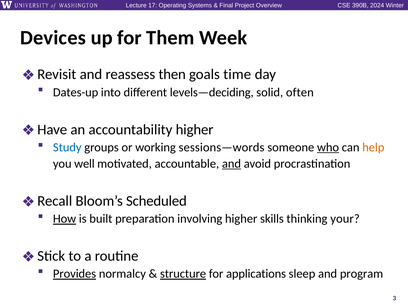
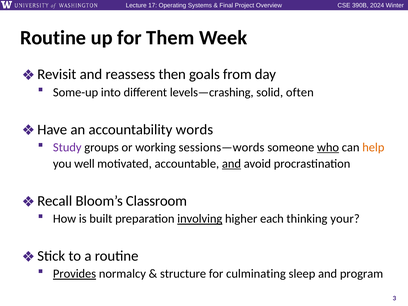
Devices at (53, 38): Devices -> Routine
time: time -> from
Dates-up: Dates-up -> Some-up
levels—deciding: levels—deciding -> levels—crashing
accountability higher: higher -> words
Study colour: blue -> purple
Scheduled: Scheduled -> Classroom
How underline: present -> none
involving underline: none -> present
skills: skills -> each
structure underline: present -> none
applications: applications -> culminating
